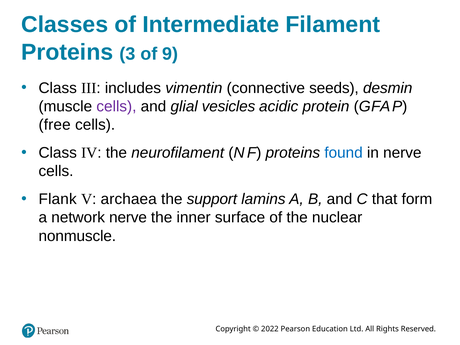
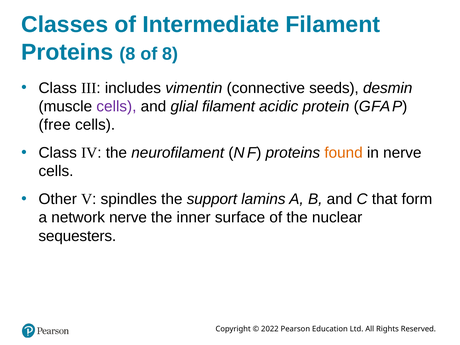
Proteins 3: 3 -> 8
of 9: 9 -> 8
glial vesicles: vesicles -> filament
found colour: blue -> orange
Flank: Flank -> Other
archaea: archaea -> spindles
nonmuscle: nonmuscle -> sequesters
